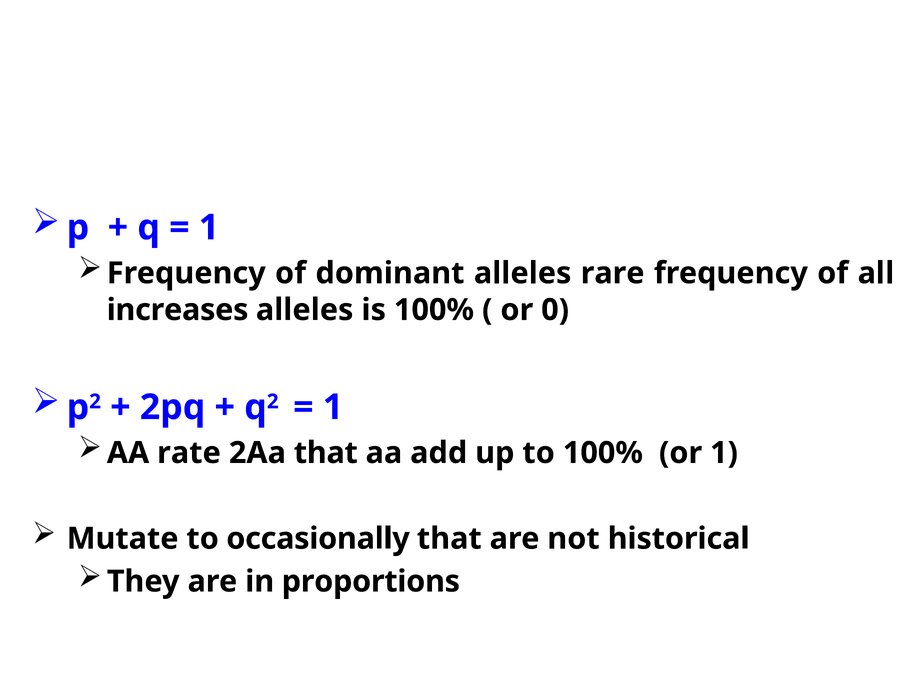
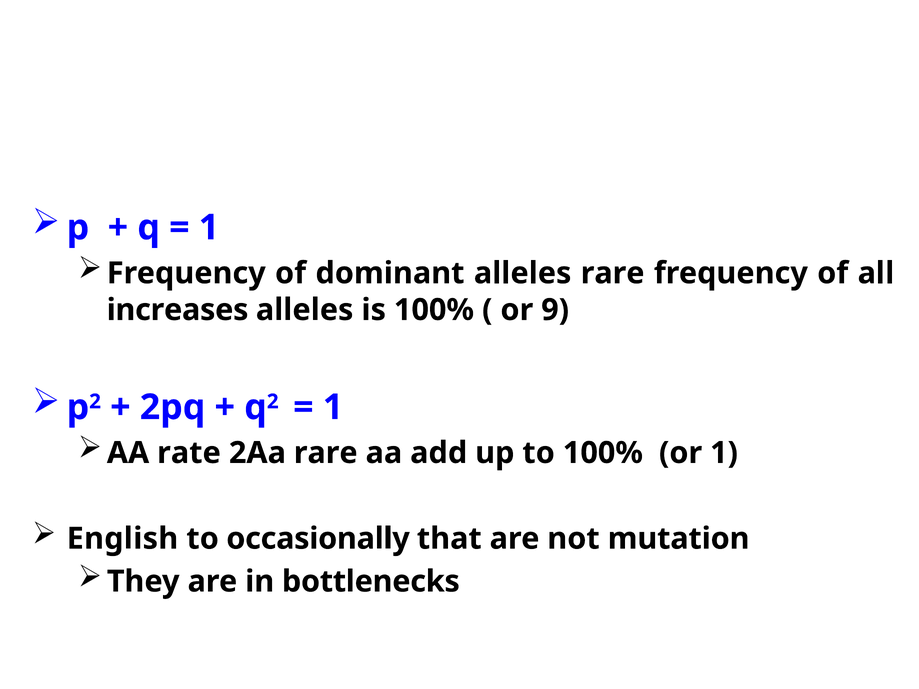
0: 0 -> 9
2Aa that: that -> rare
Mutate: Mutate -> English
historical: historical -> mutation
proportions: proportions -> bottlenecks
